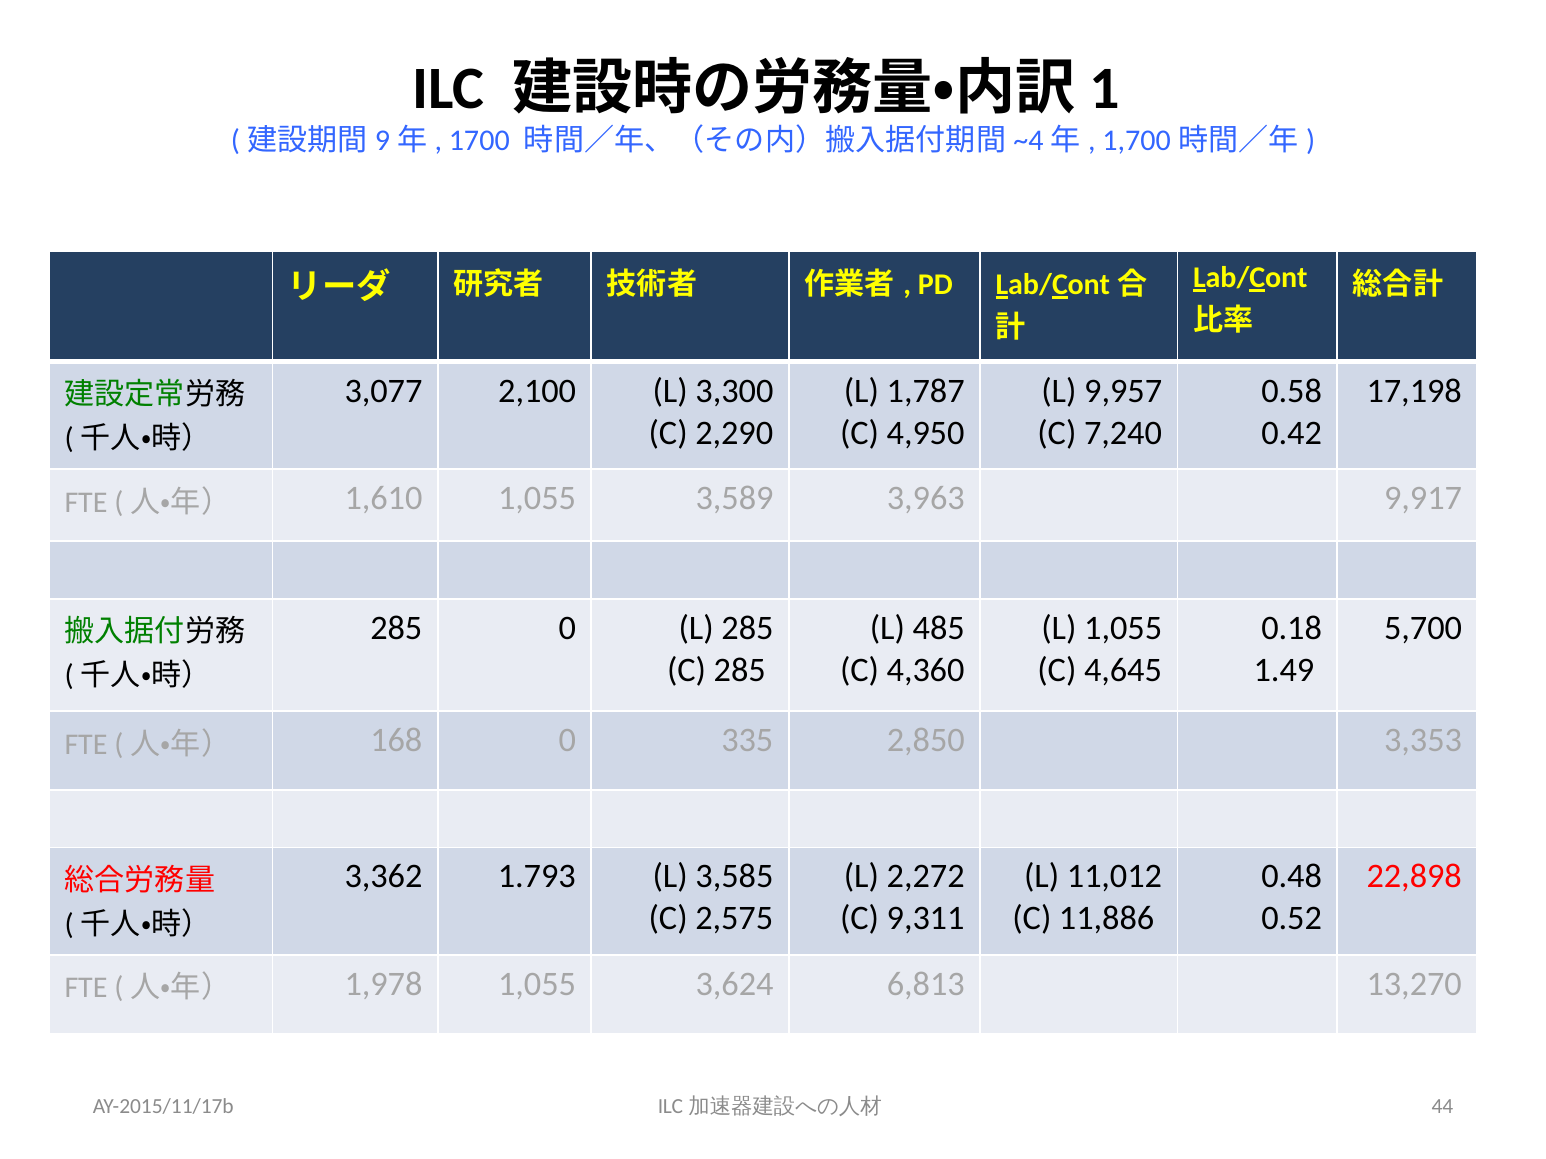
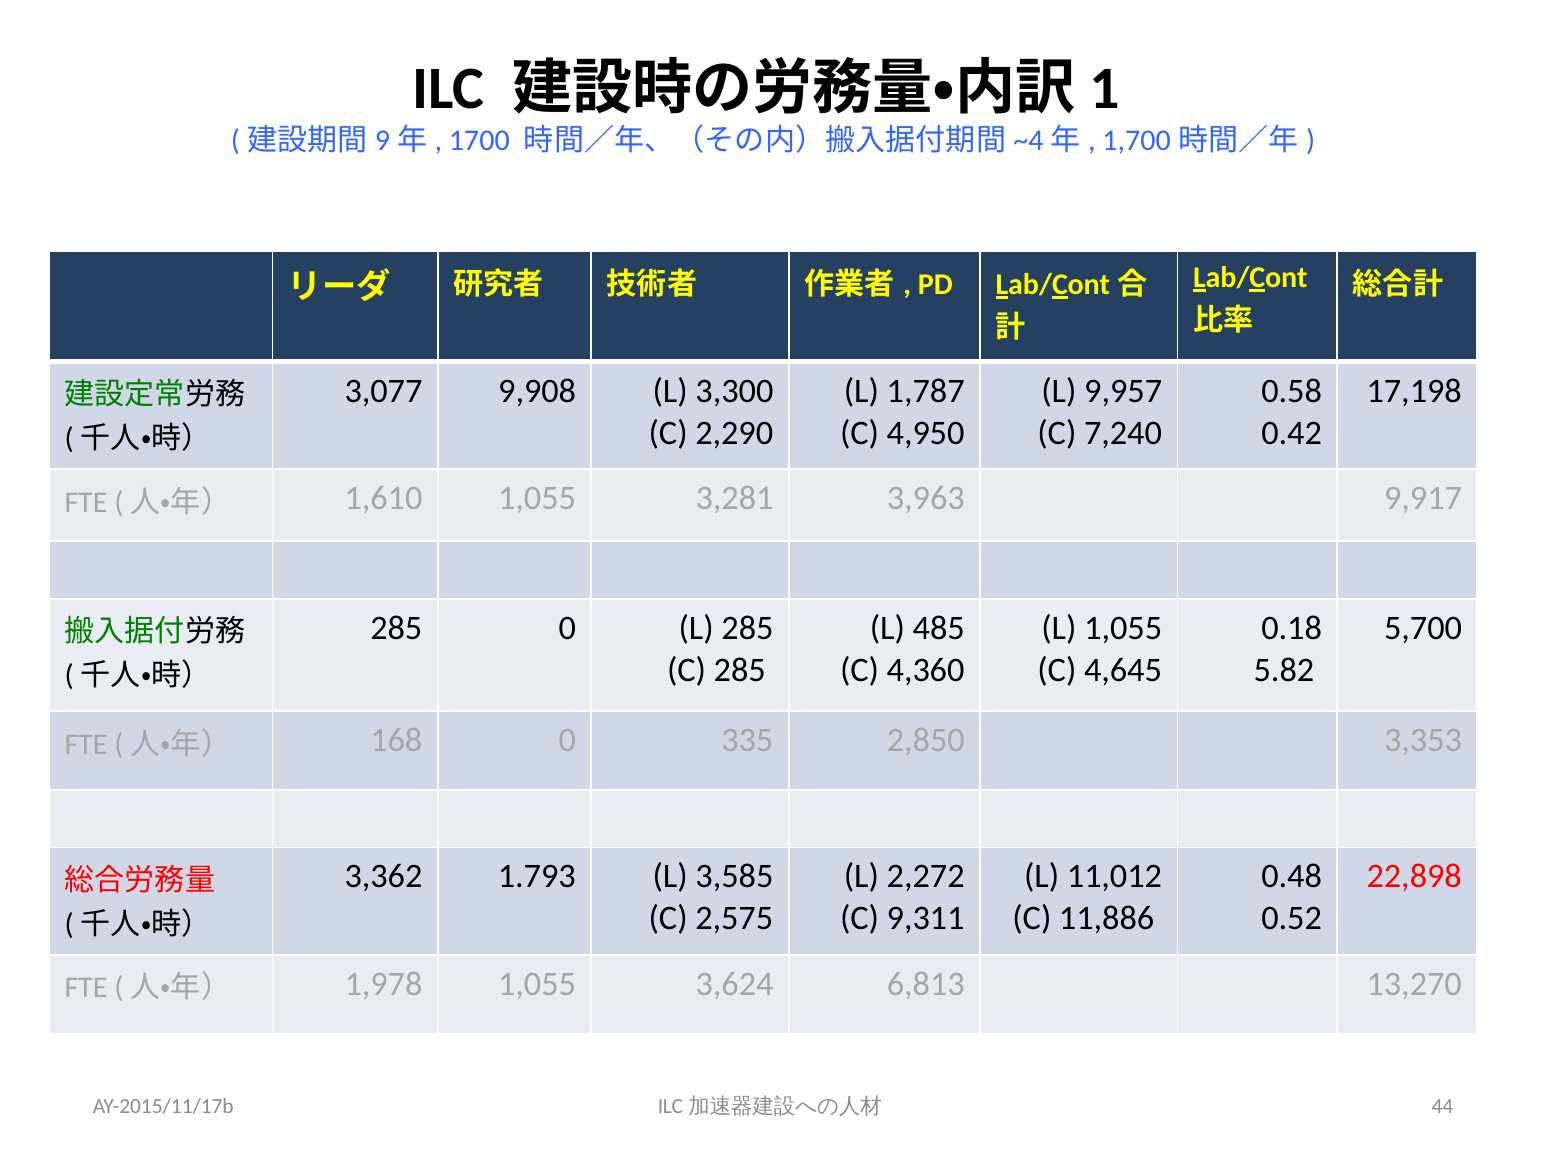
2,100: 2,100 -> 9,908
3,589: 3,589 -> 3,281
1.49: 1.49 -> 5.82
